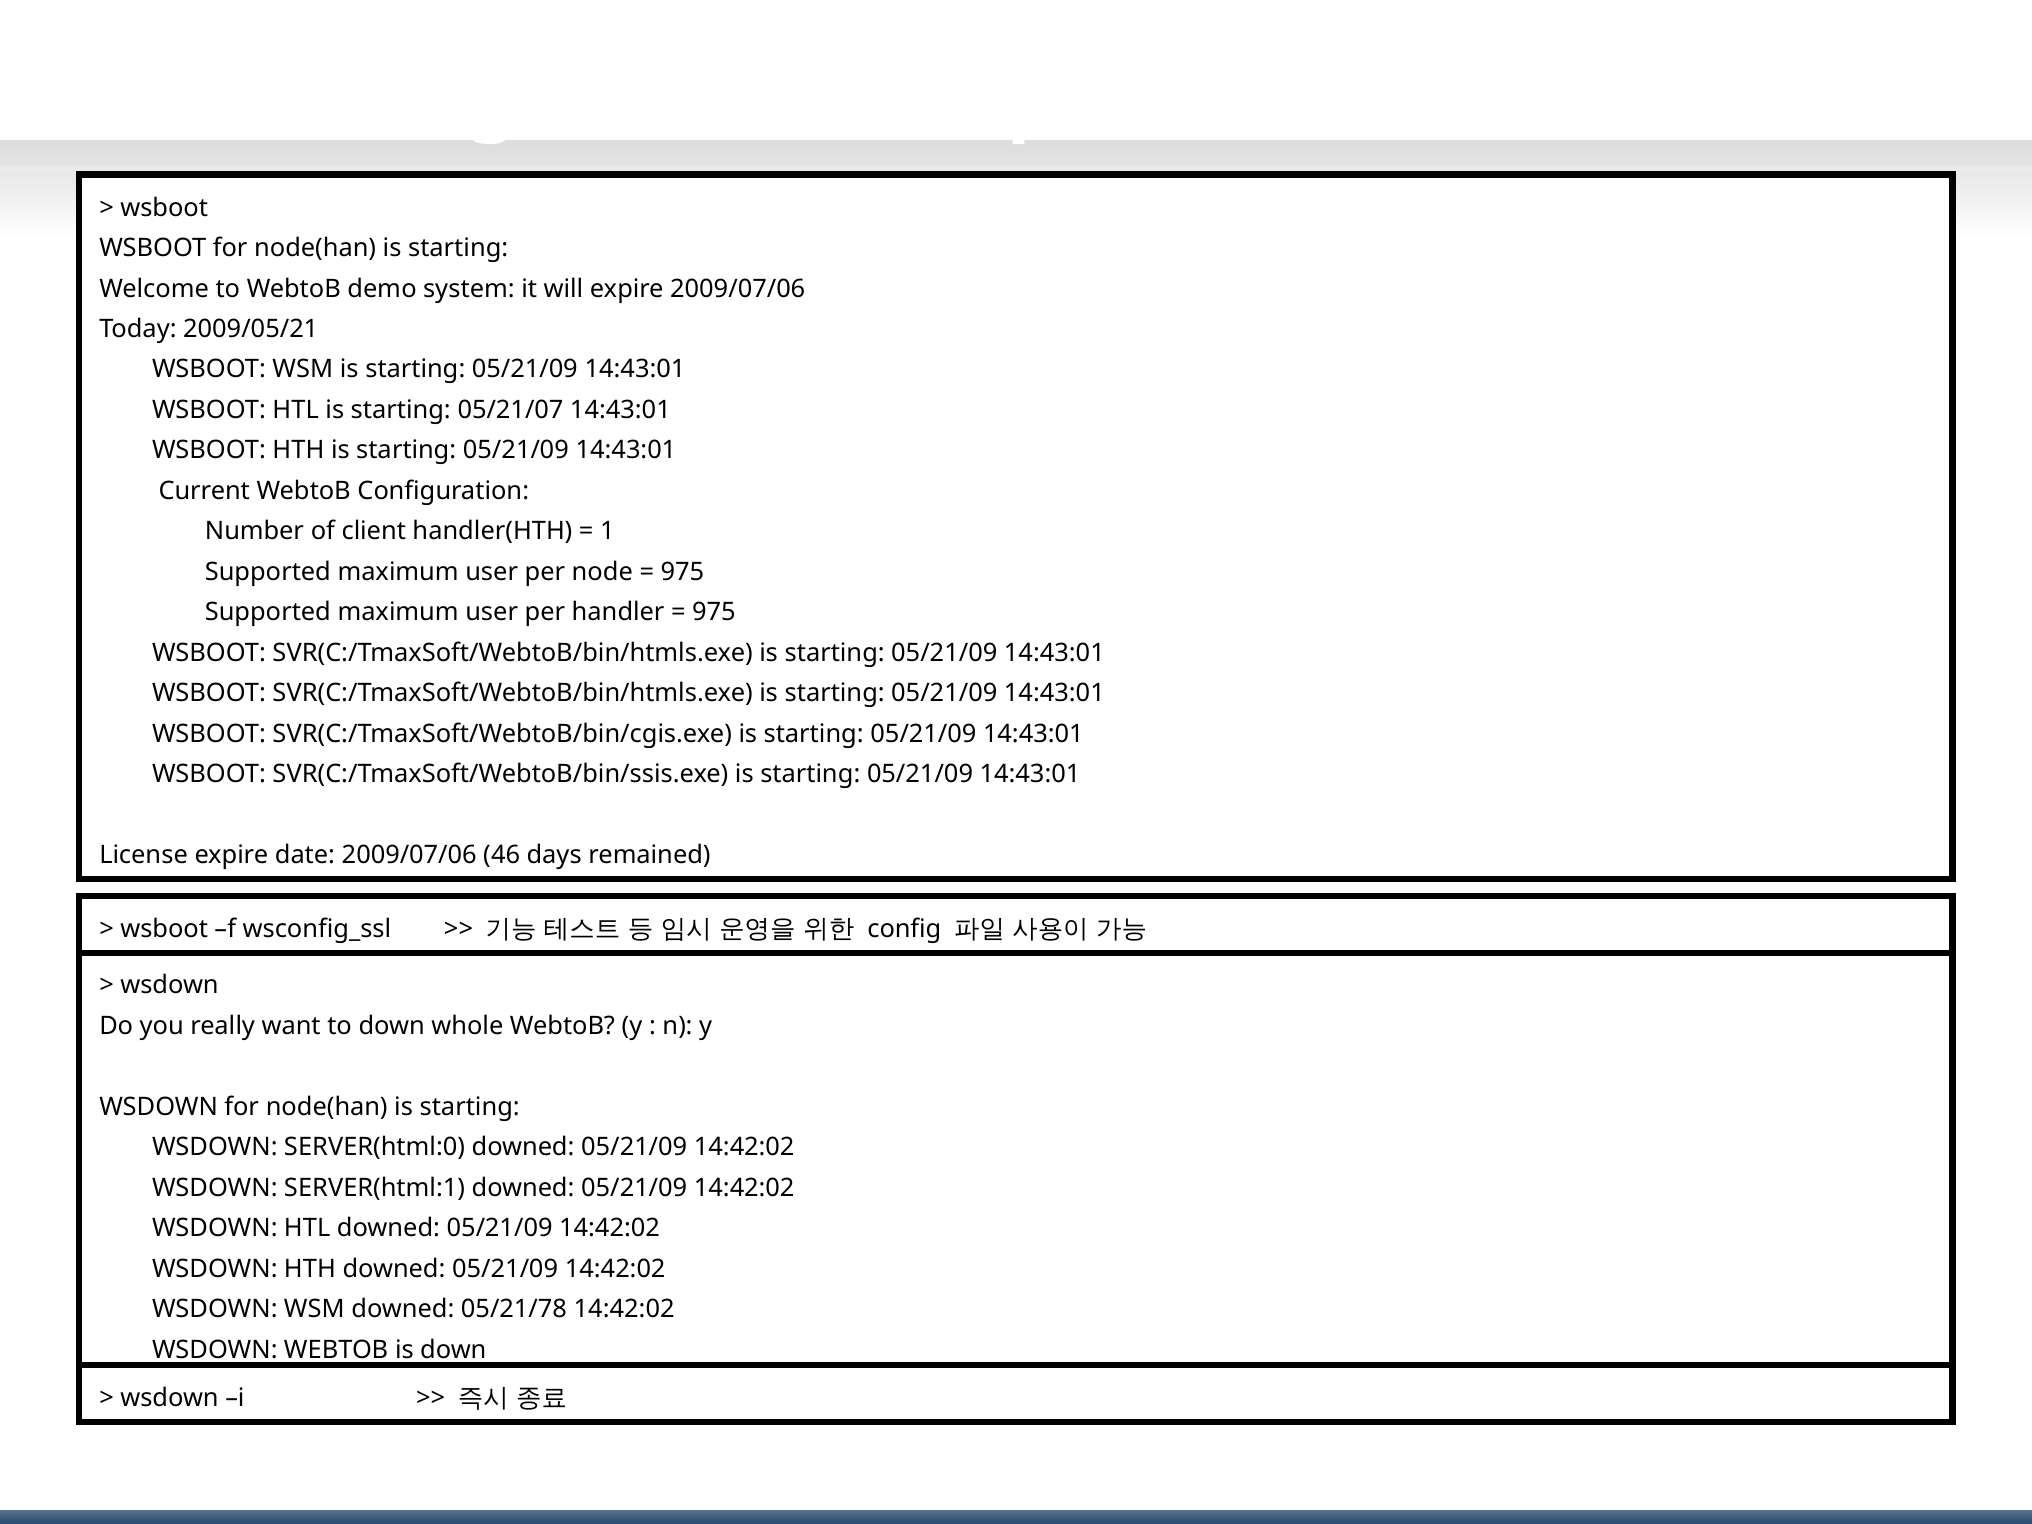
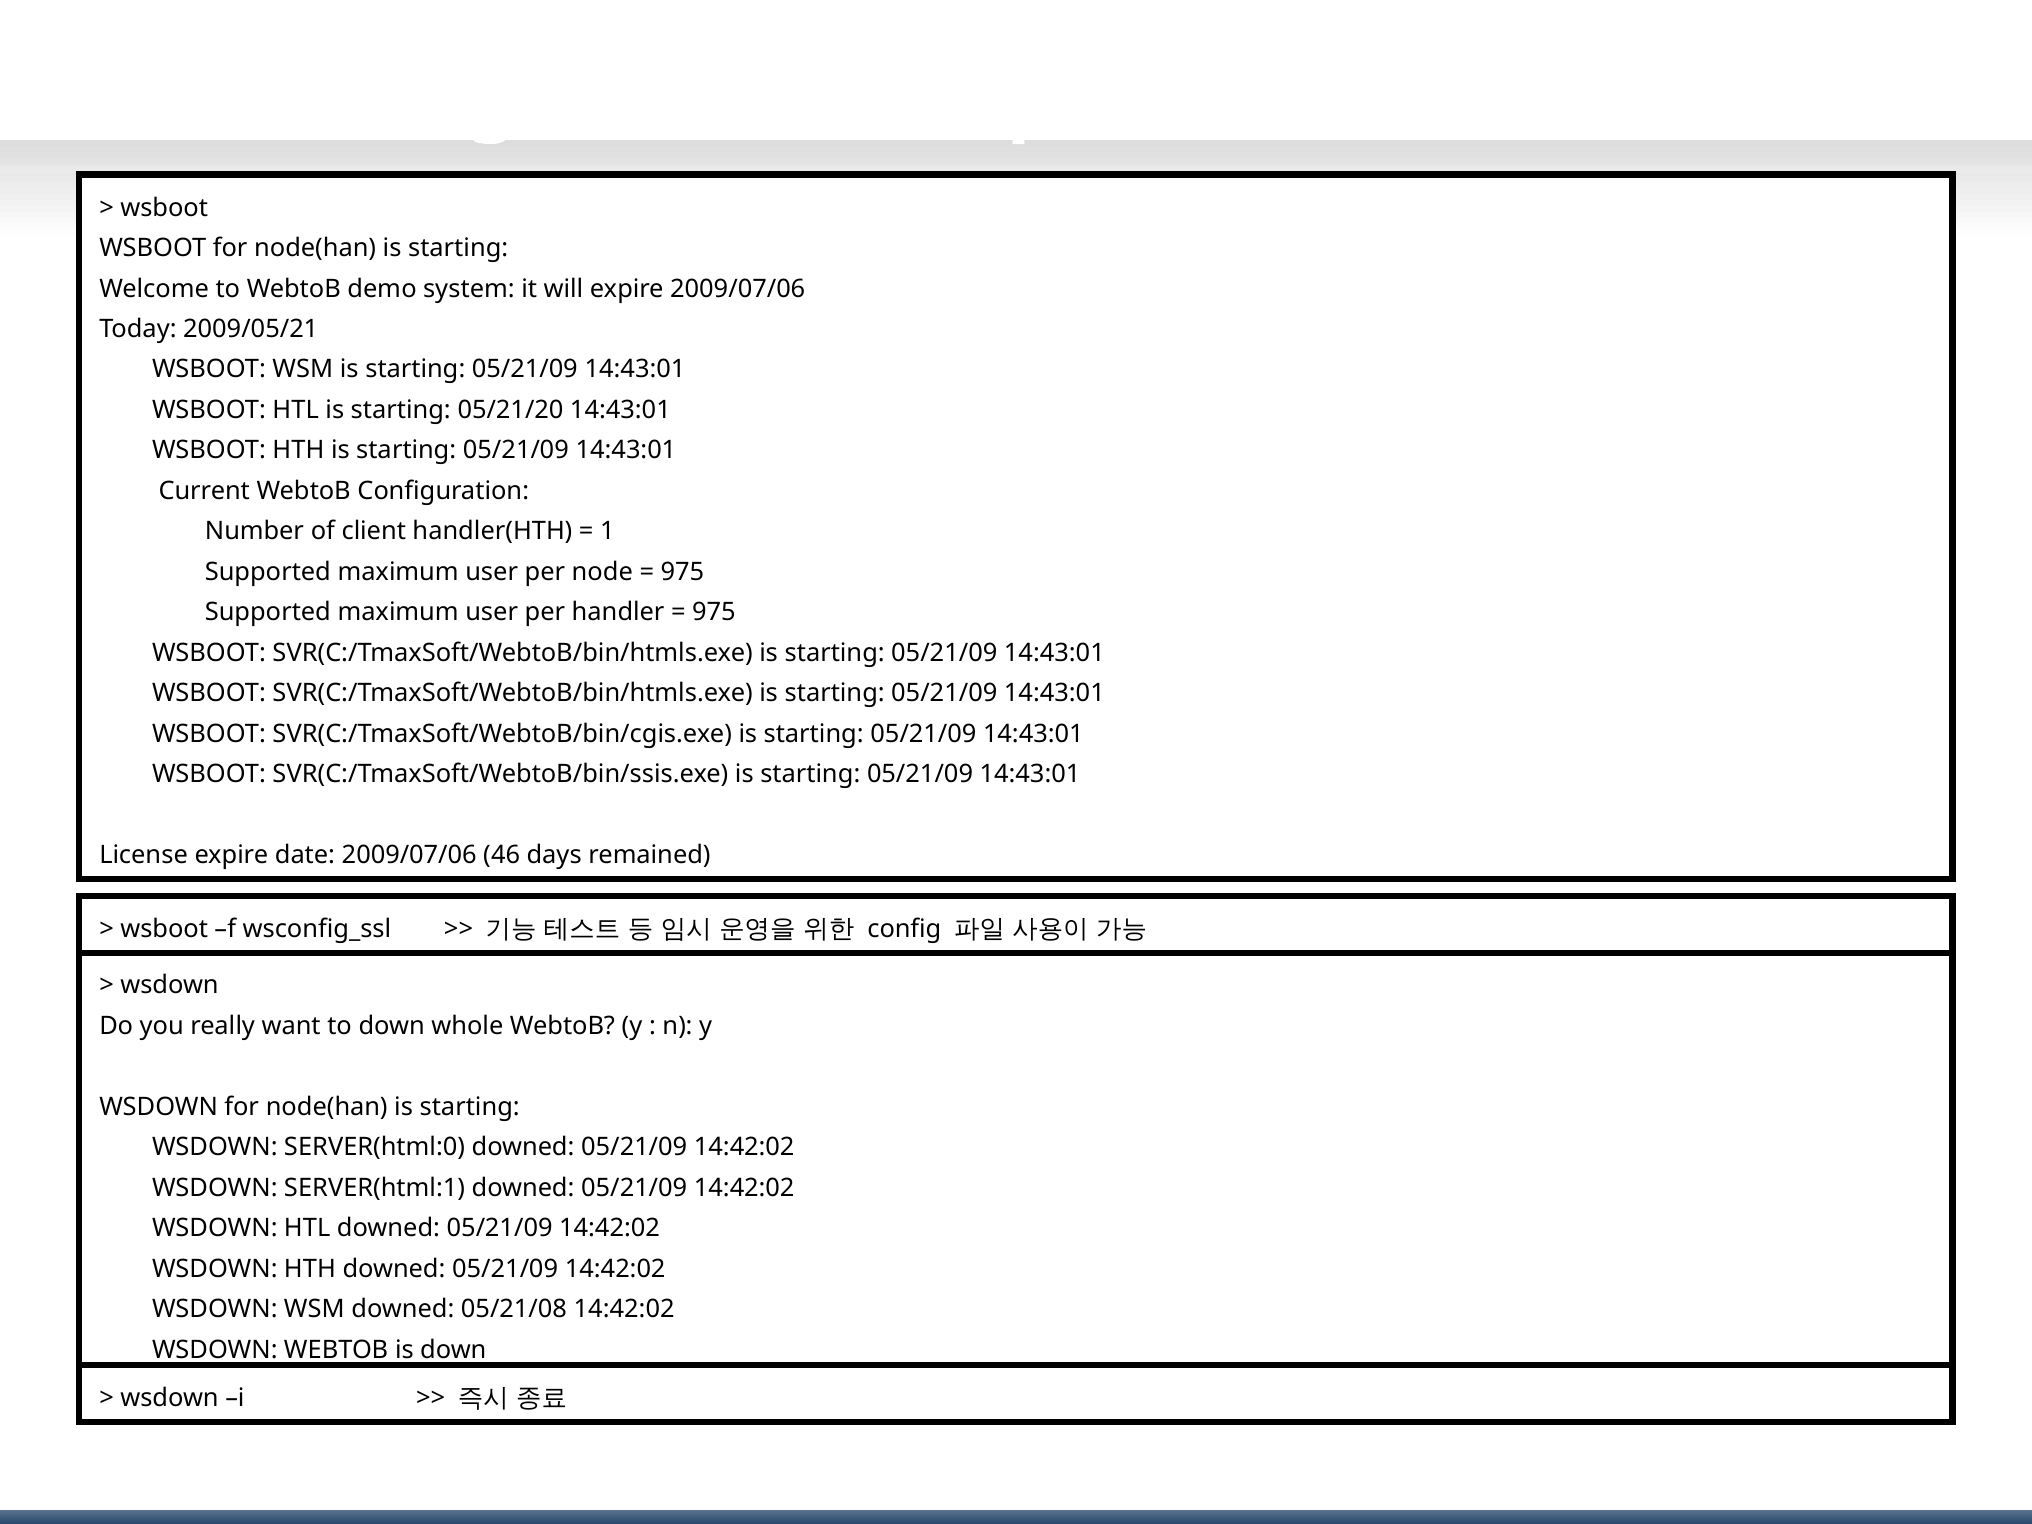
05/21/07: 05/21/07 -> 05/21/20
05/21/78: 05/21/78 -> 05/21/08
